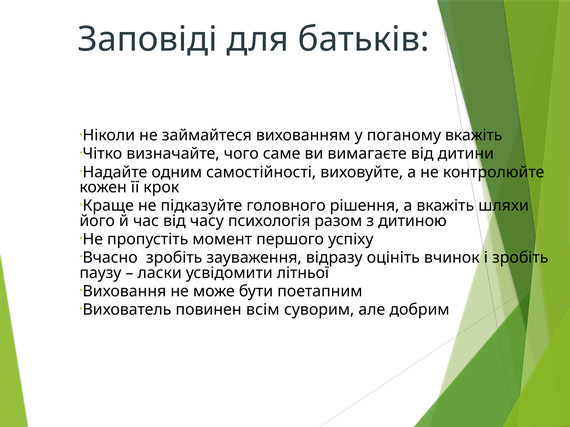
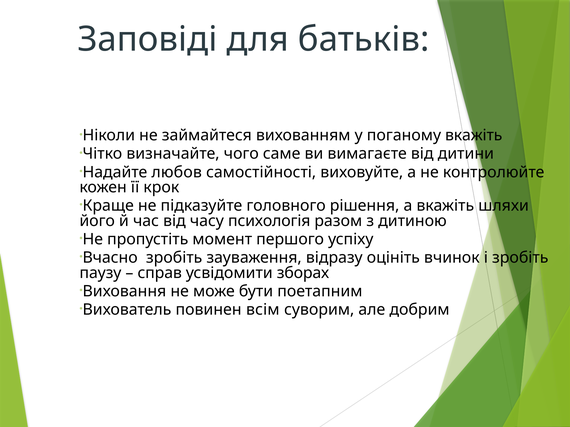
одним: одним -> любов
ласки: ласки -> справ
літньої: літньої -> зборах
